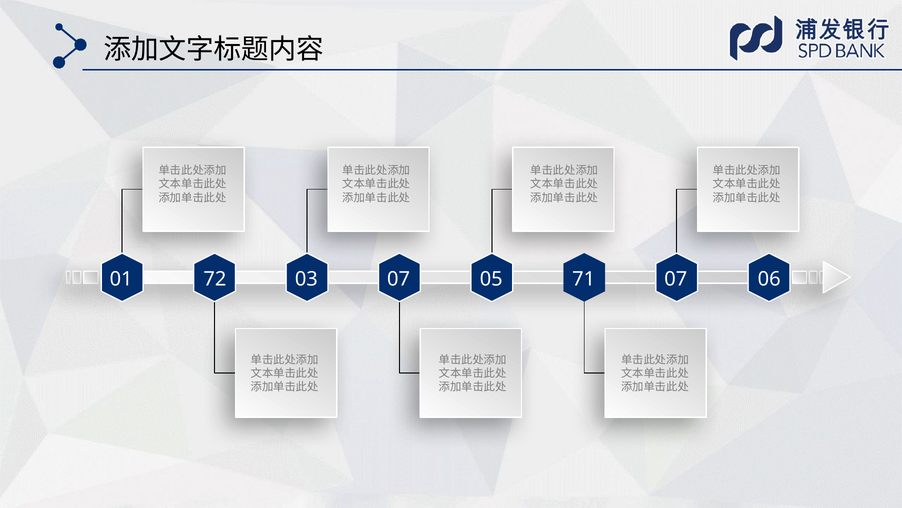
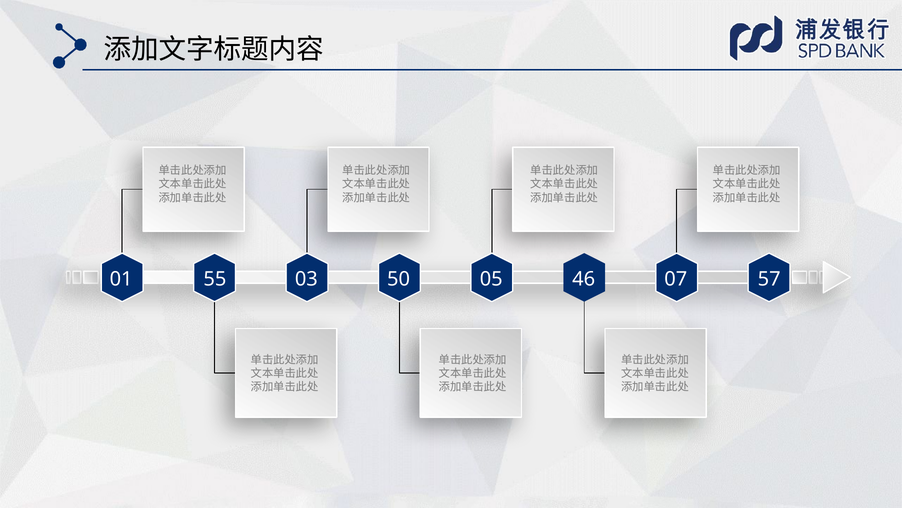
72: 72 -> 55
03 07: 07 -> 50
71: 71 -> 46
06: 06 -> 57
